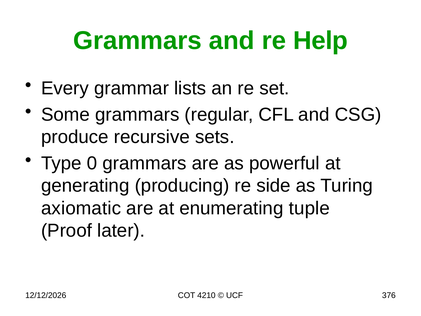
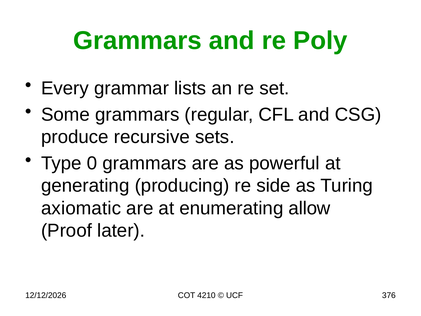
Help: Help -> Poly
tuple: tuple -> allow
